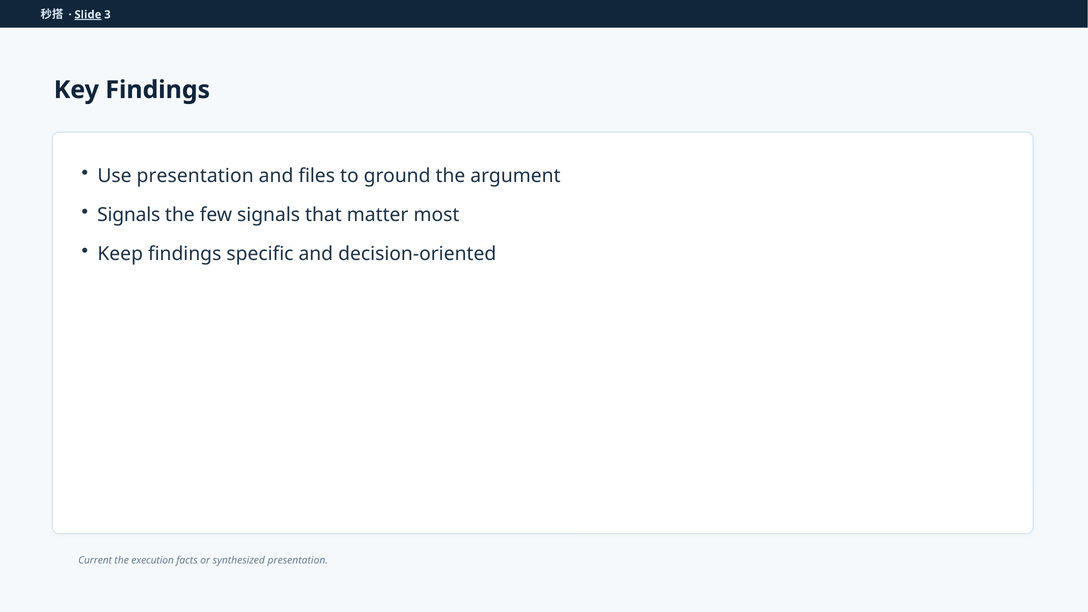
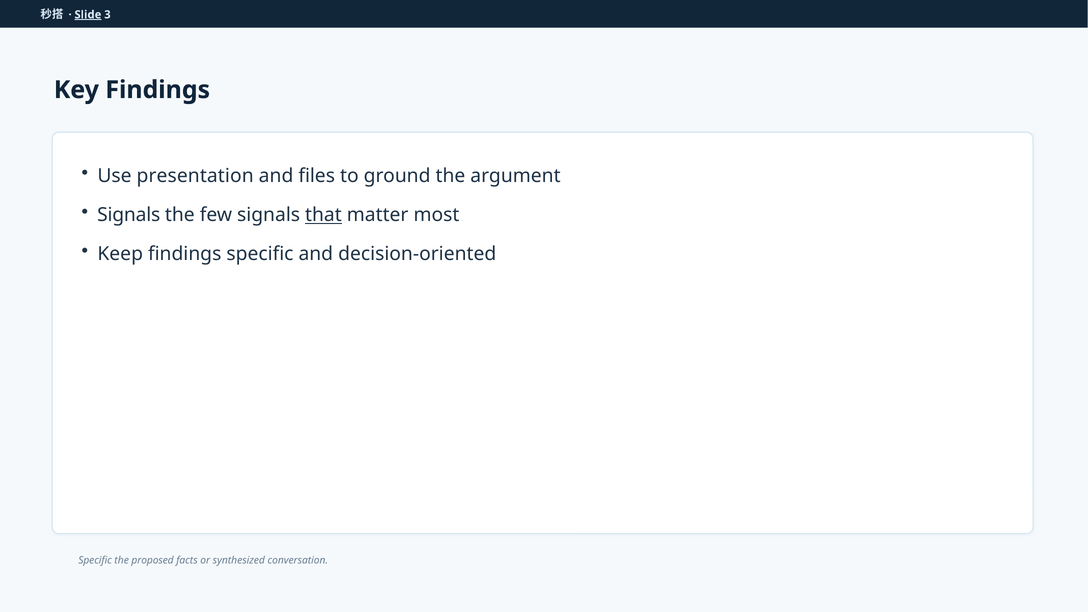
that underline: none -> present
Current at (95, 560): Current -> Specific
execution: execution -> proposed
synthesized presentation: presentation -> conversation
